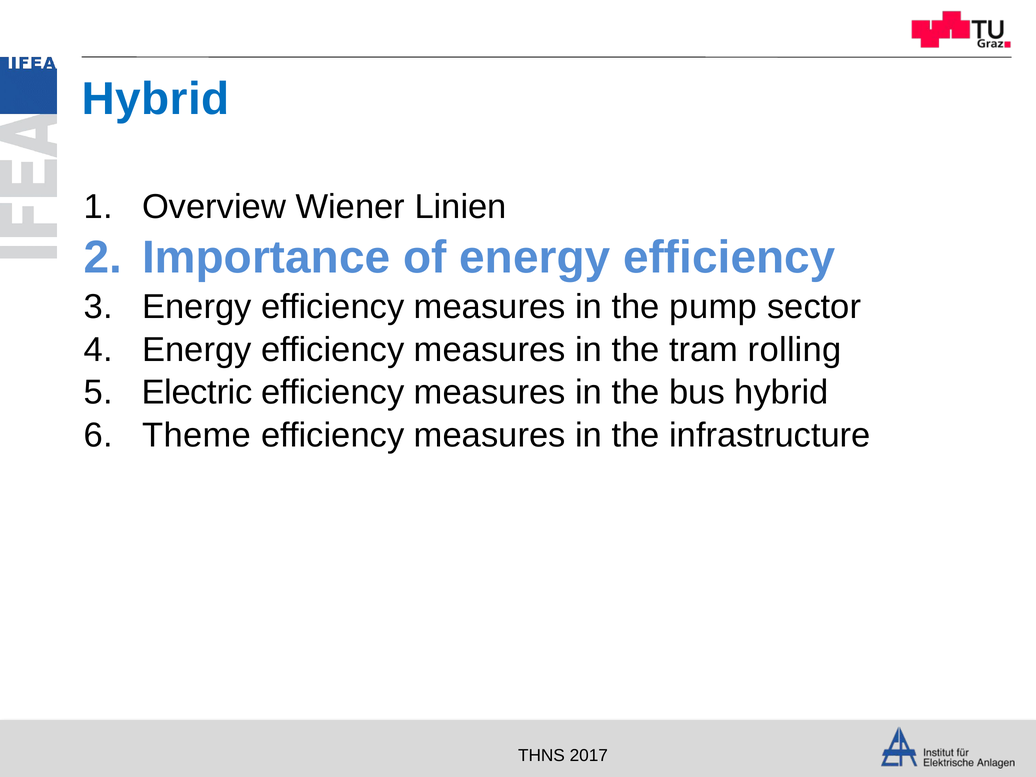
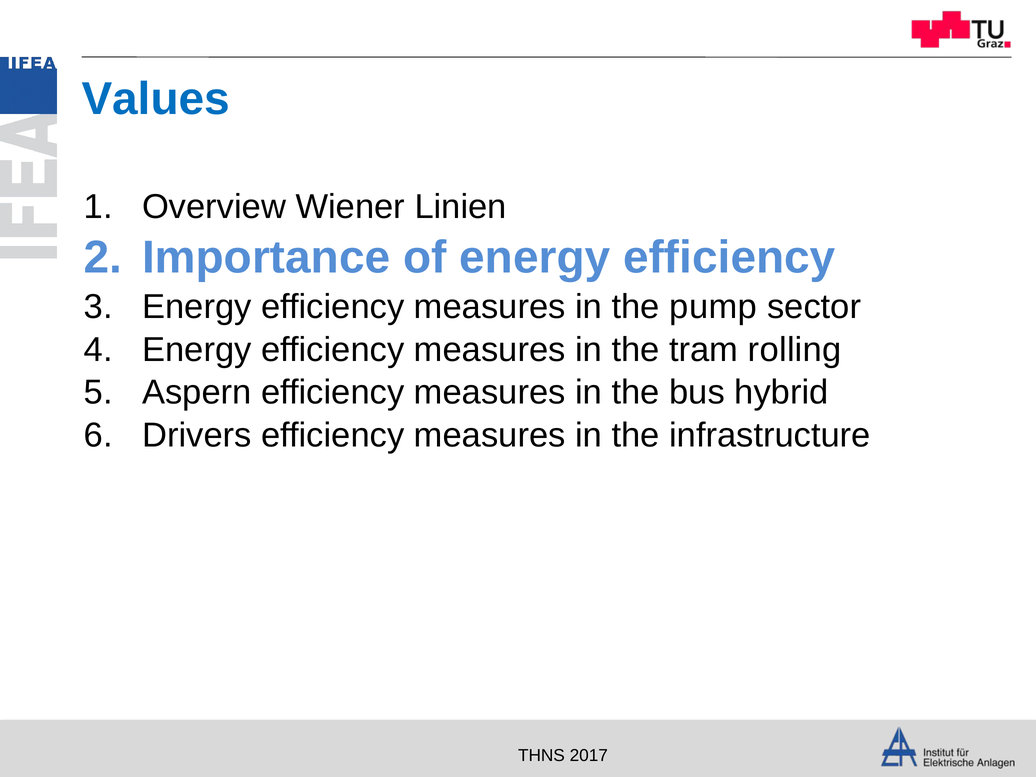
Hybrid at (156, 99): Hybrid -> Values
Electric: Electric -> Aspern
Theme: Theme -> Drivers
